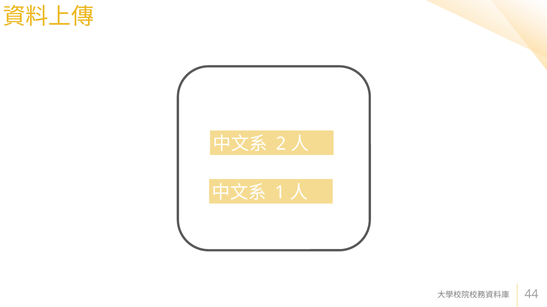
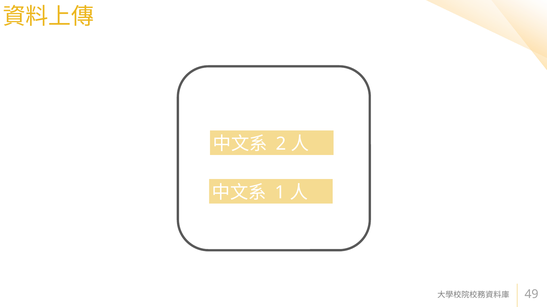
44: 44 -> 49
